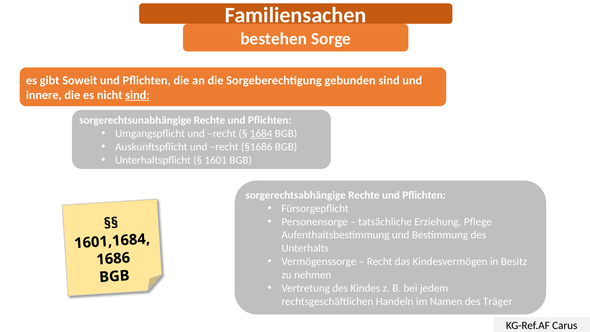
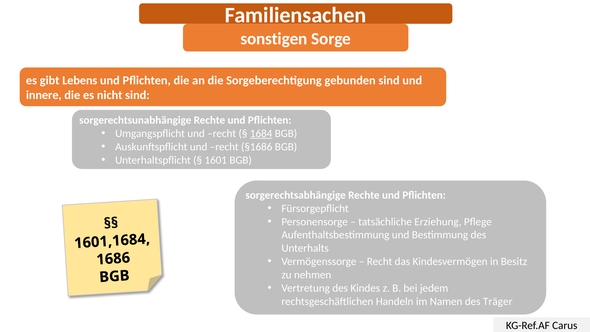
bestehen: bestehen -> sonstigen
Soweit: Soweit -> Lebens
sind at (137, 95) underline: present -> none
